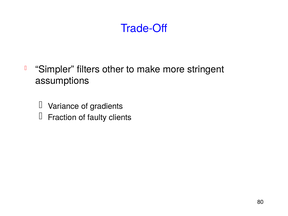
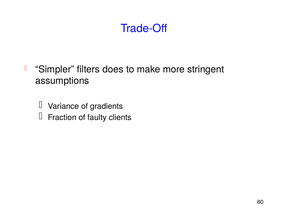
other: other -> does
